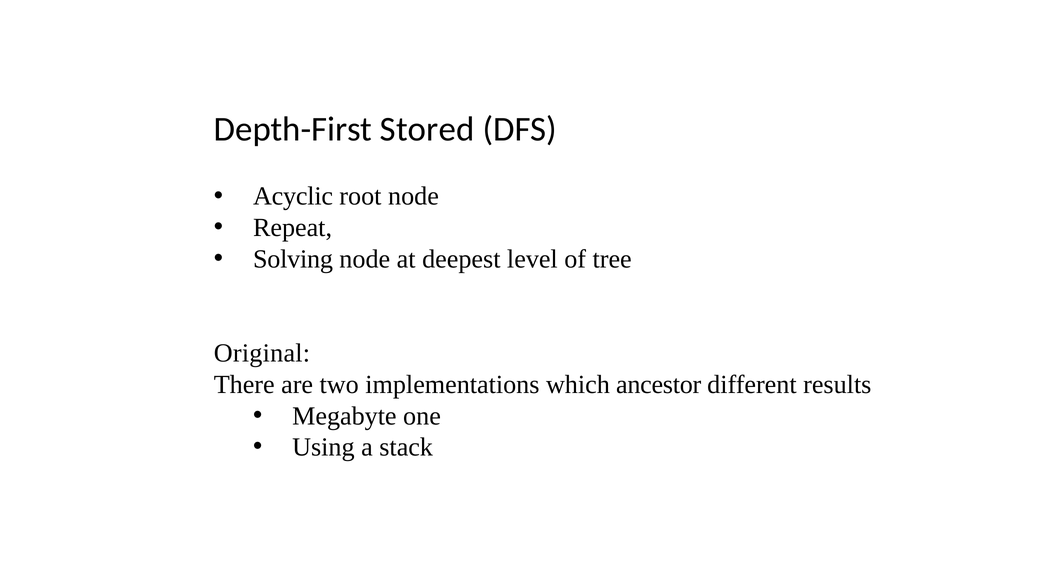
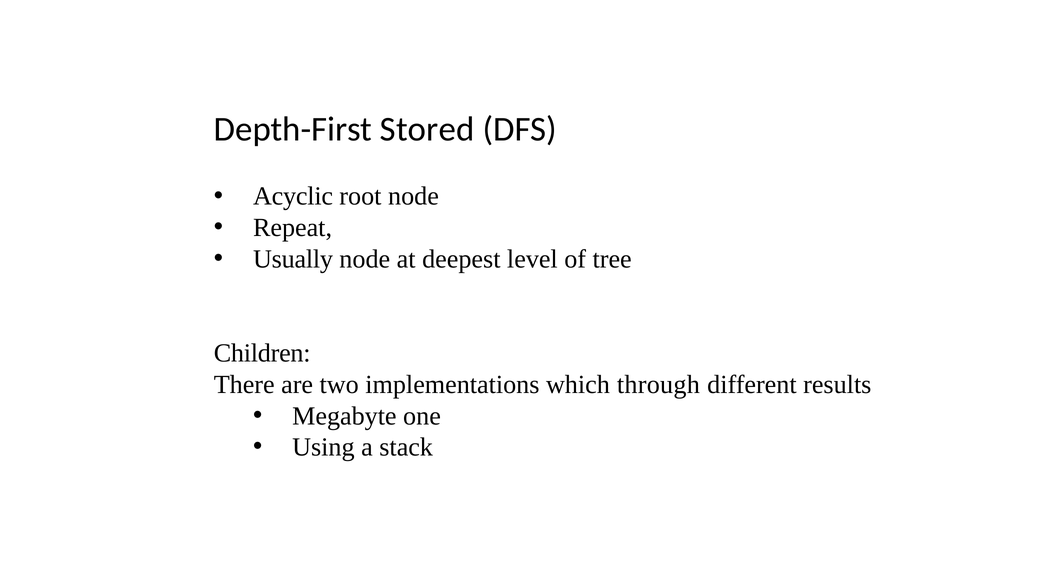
Solving: Solving -> Usually
Original: Original -> Children
ancestor: ancestor -> through
